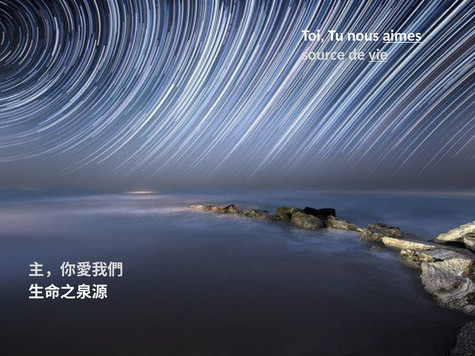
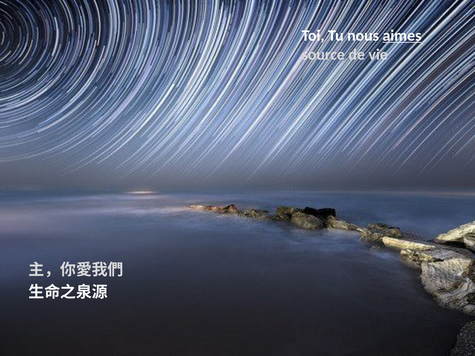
vie underline: present -> none
